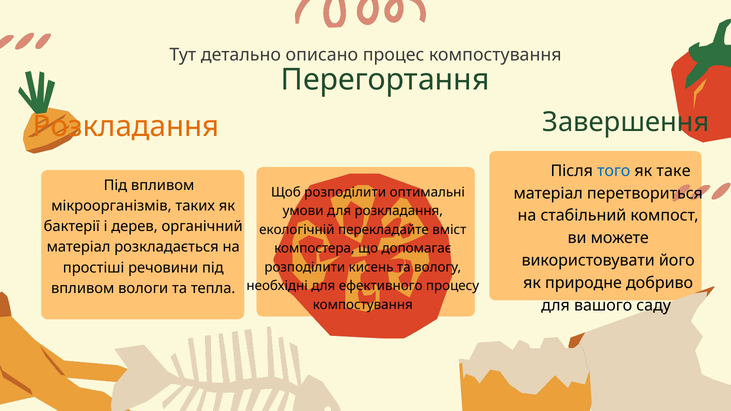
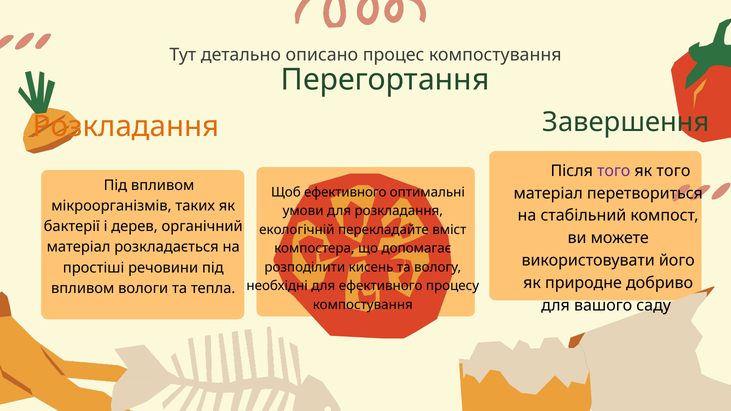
того at (614, 171) colour: blue -> purple
як таке: таке -> того
Щоб розподілити: розподілити -> ефективного
